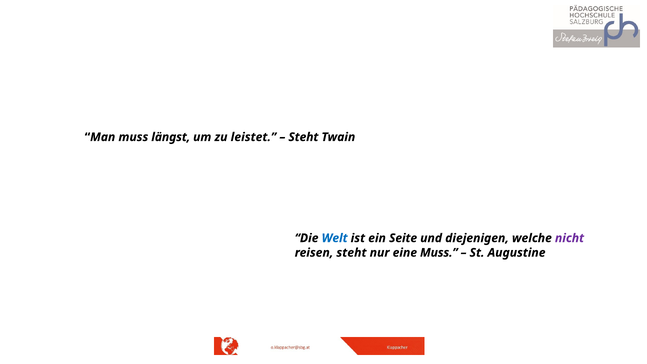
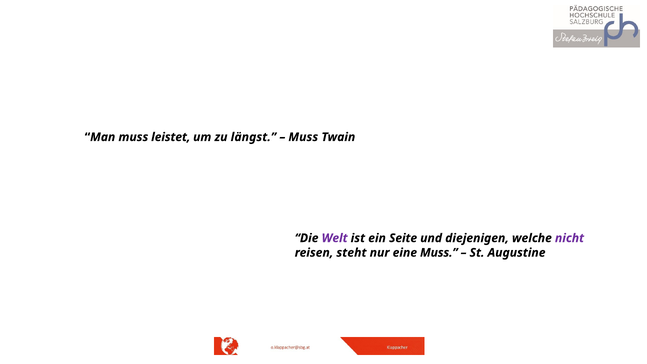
längst: längst -> leistet
leistet: leistet -> längst
Steht at (303, 137): Steht -> Muss
Welt colour: blue -> purple
